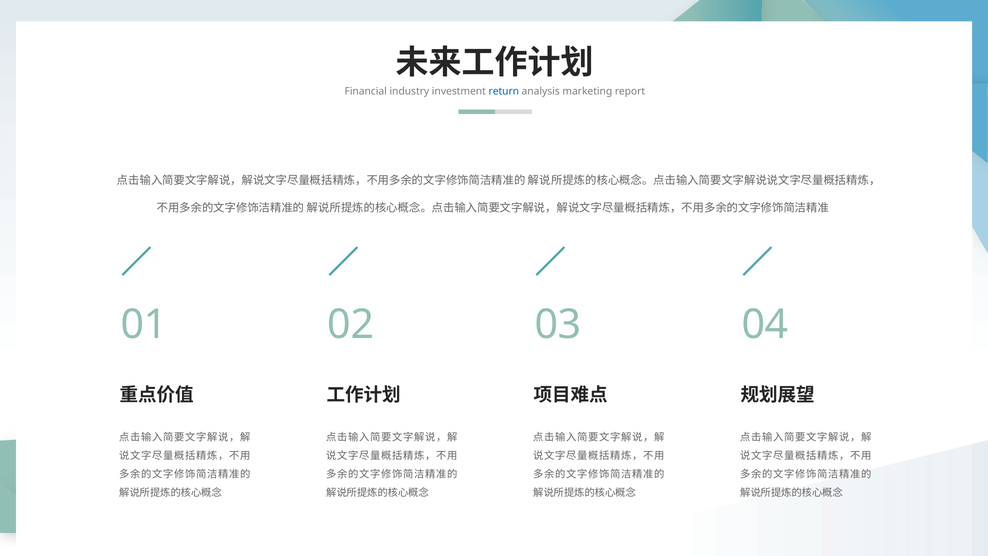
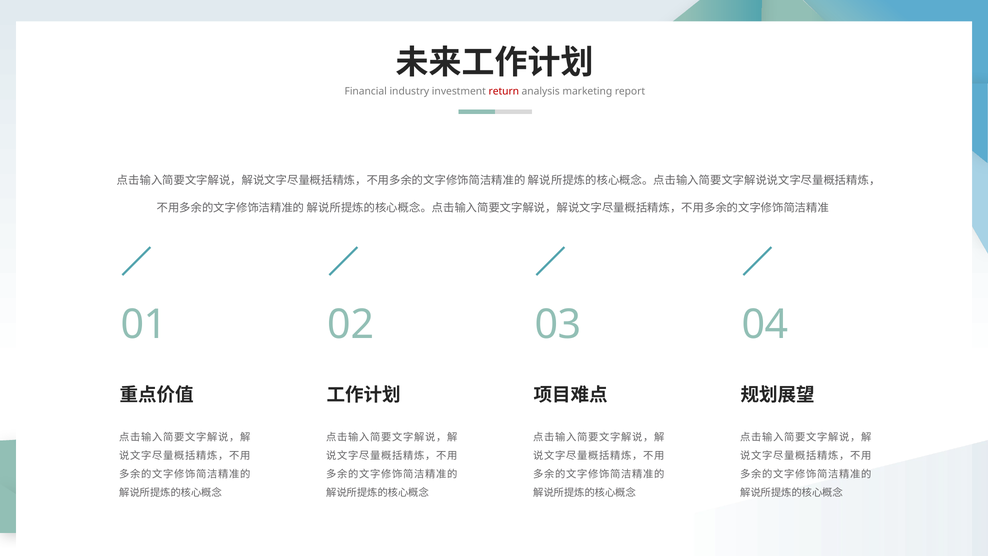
return colour: blue -> red
